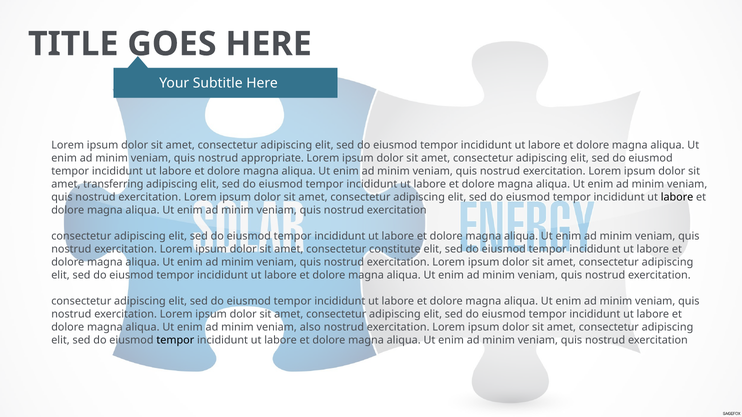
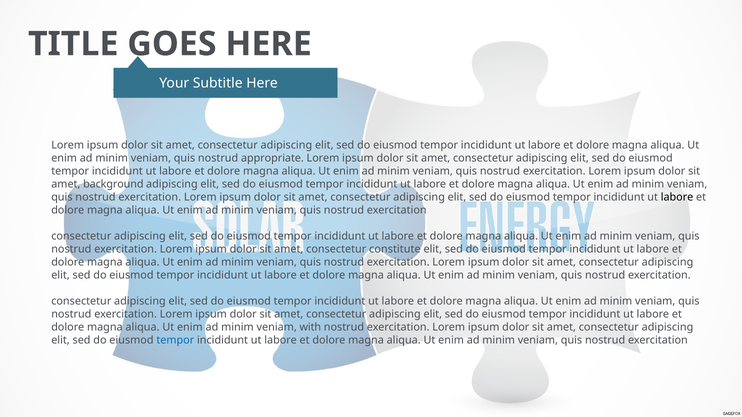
transferring: transferring -> background
also: also -> with
tempor at (175, 340) colour: black -> blue
